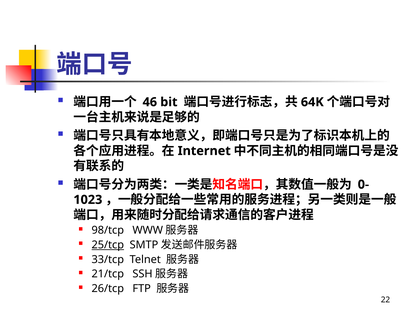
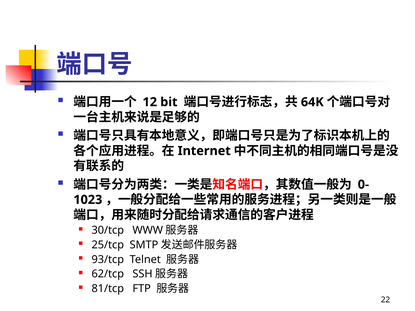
46: 46 -> 12
98/tcp: 98/tcp -> 30/tcp
25/tcp underline: present -> none
33/tcp: 33/tcp -> 93/tcp
21/tcp: 21/tcp -> 62/tcp
26/tcp: 26/tcp -> 81/tcp
